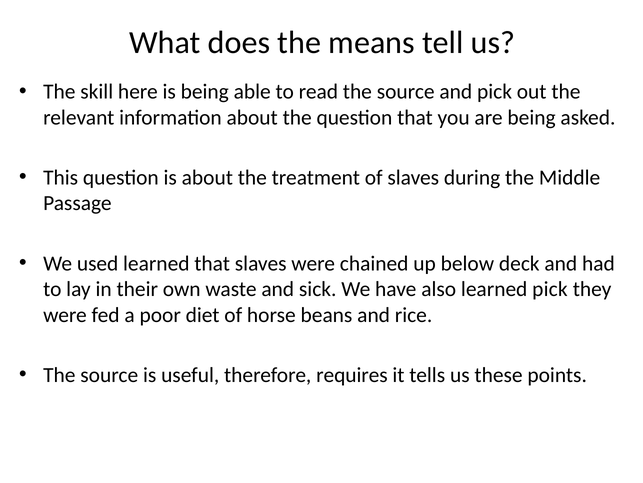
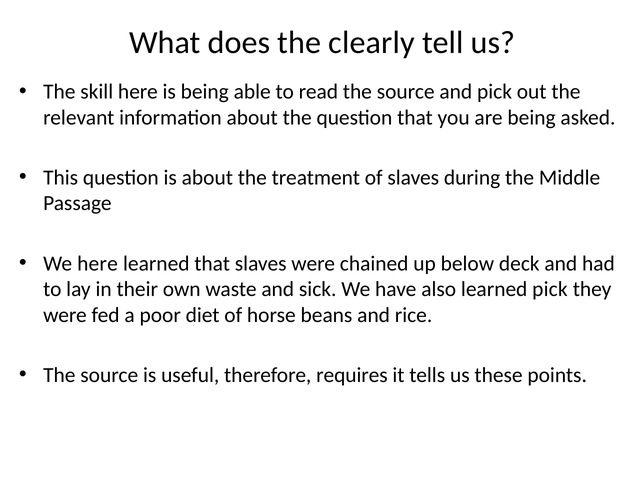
means: means -> clearly
We used: used -> here
